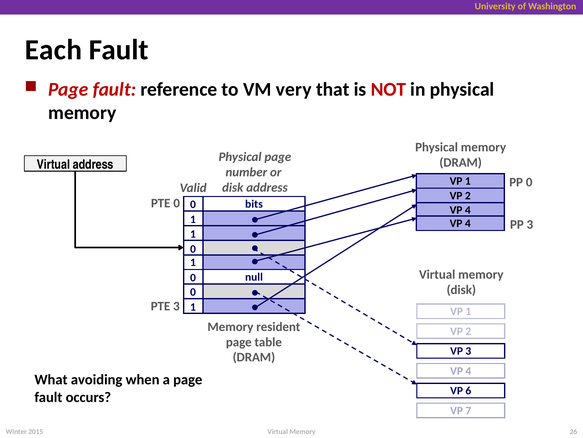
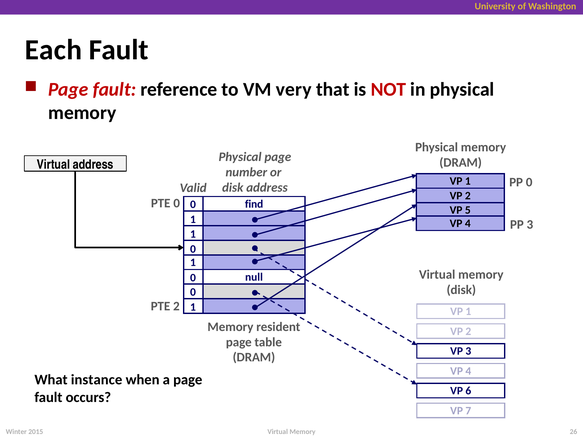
bits: bits -> find
4 at (468, 210): 4 -> 5
PTE 3: 3 -> 2
avoiding: avoiding -> instance
